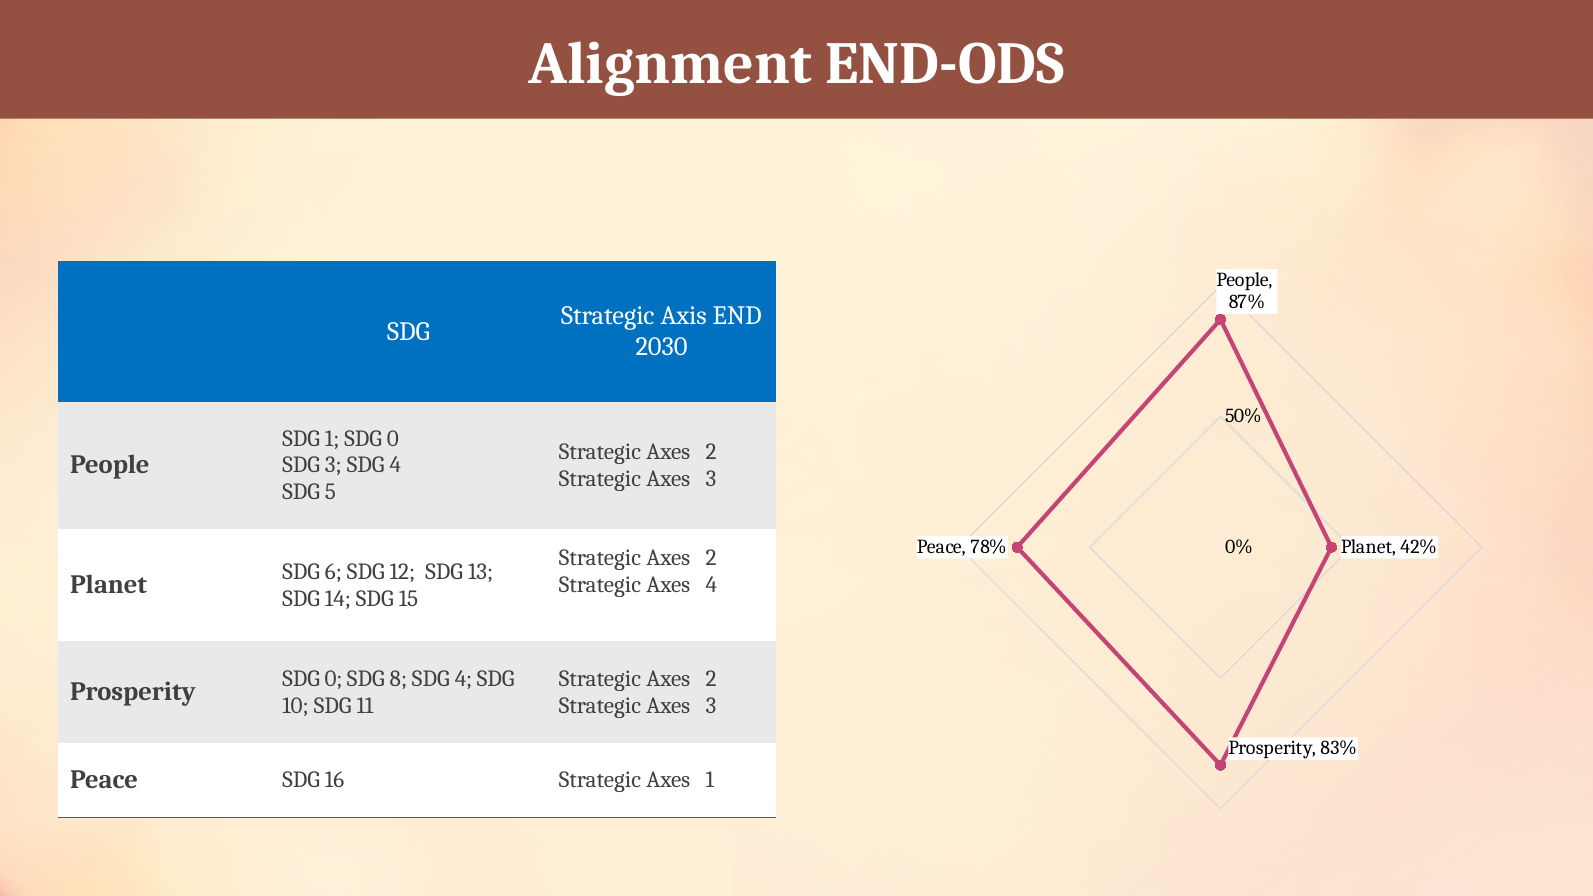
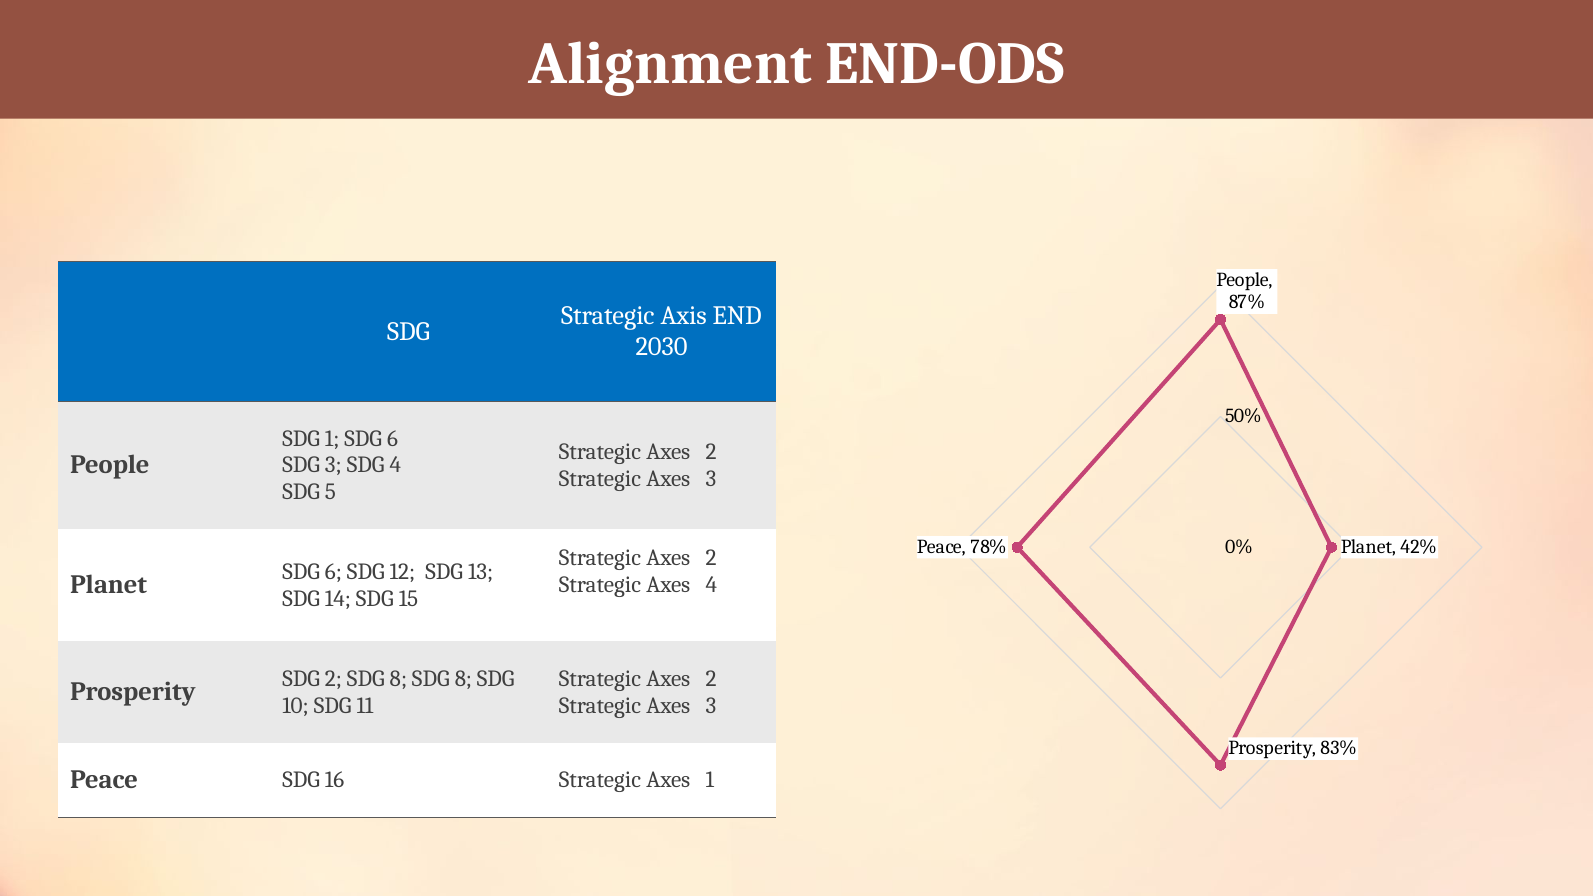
1 SDG 0: 0 -> 6
0 at (334, 679): 0 -> 2
8 SDG 4: 4 -> 8
